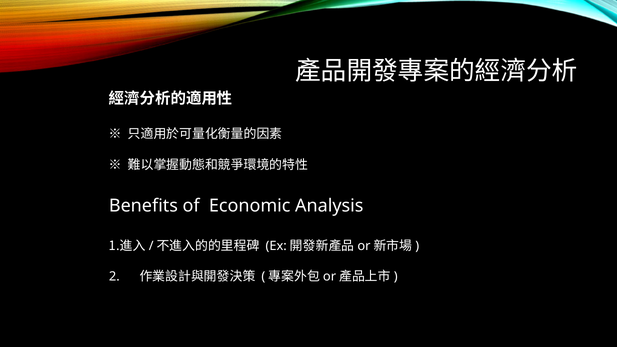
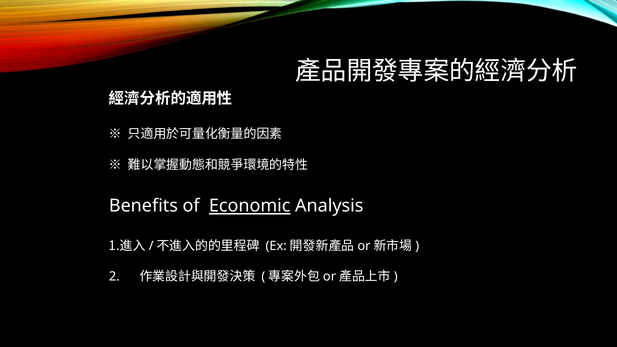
Economic underline: none -> present
